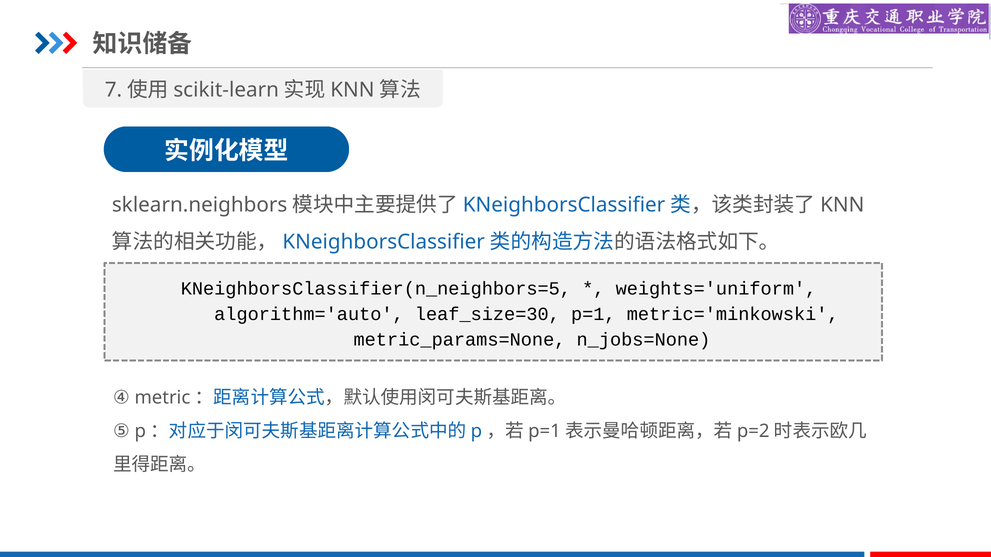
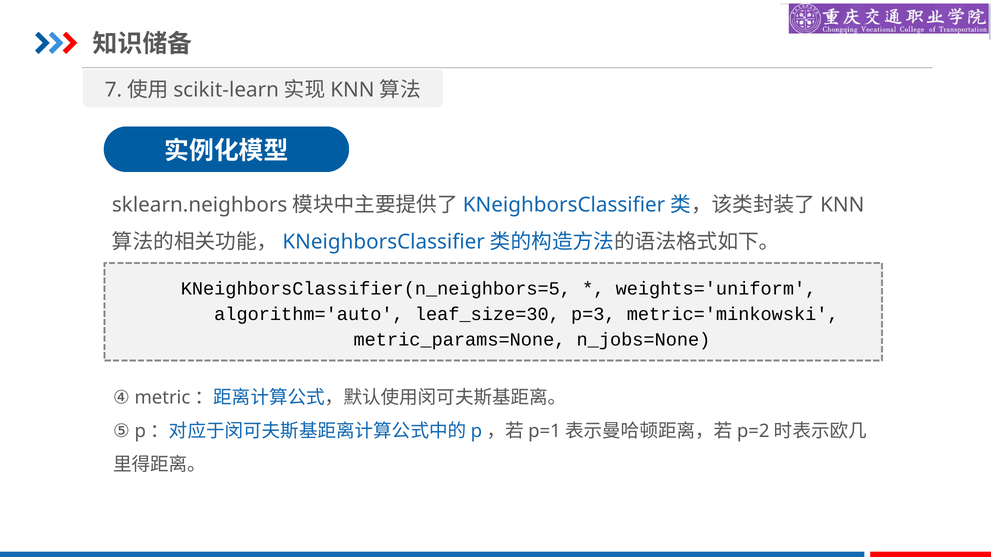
p=1: p=1 -> p=3
